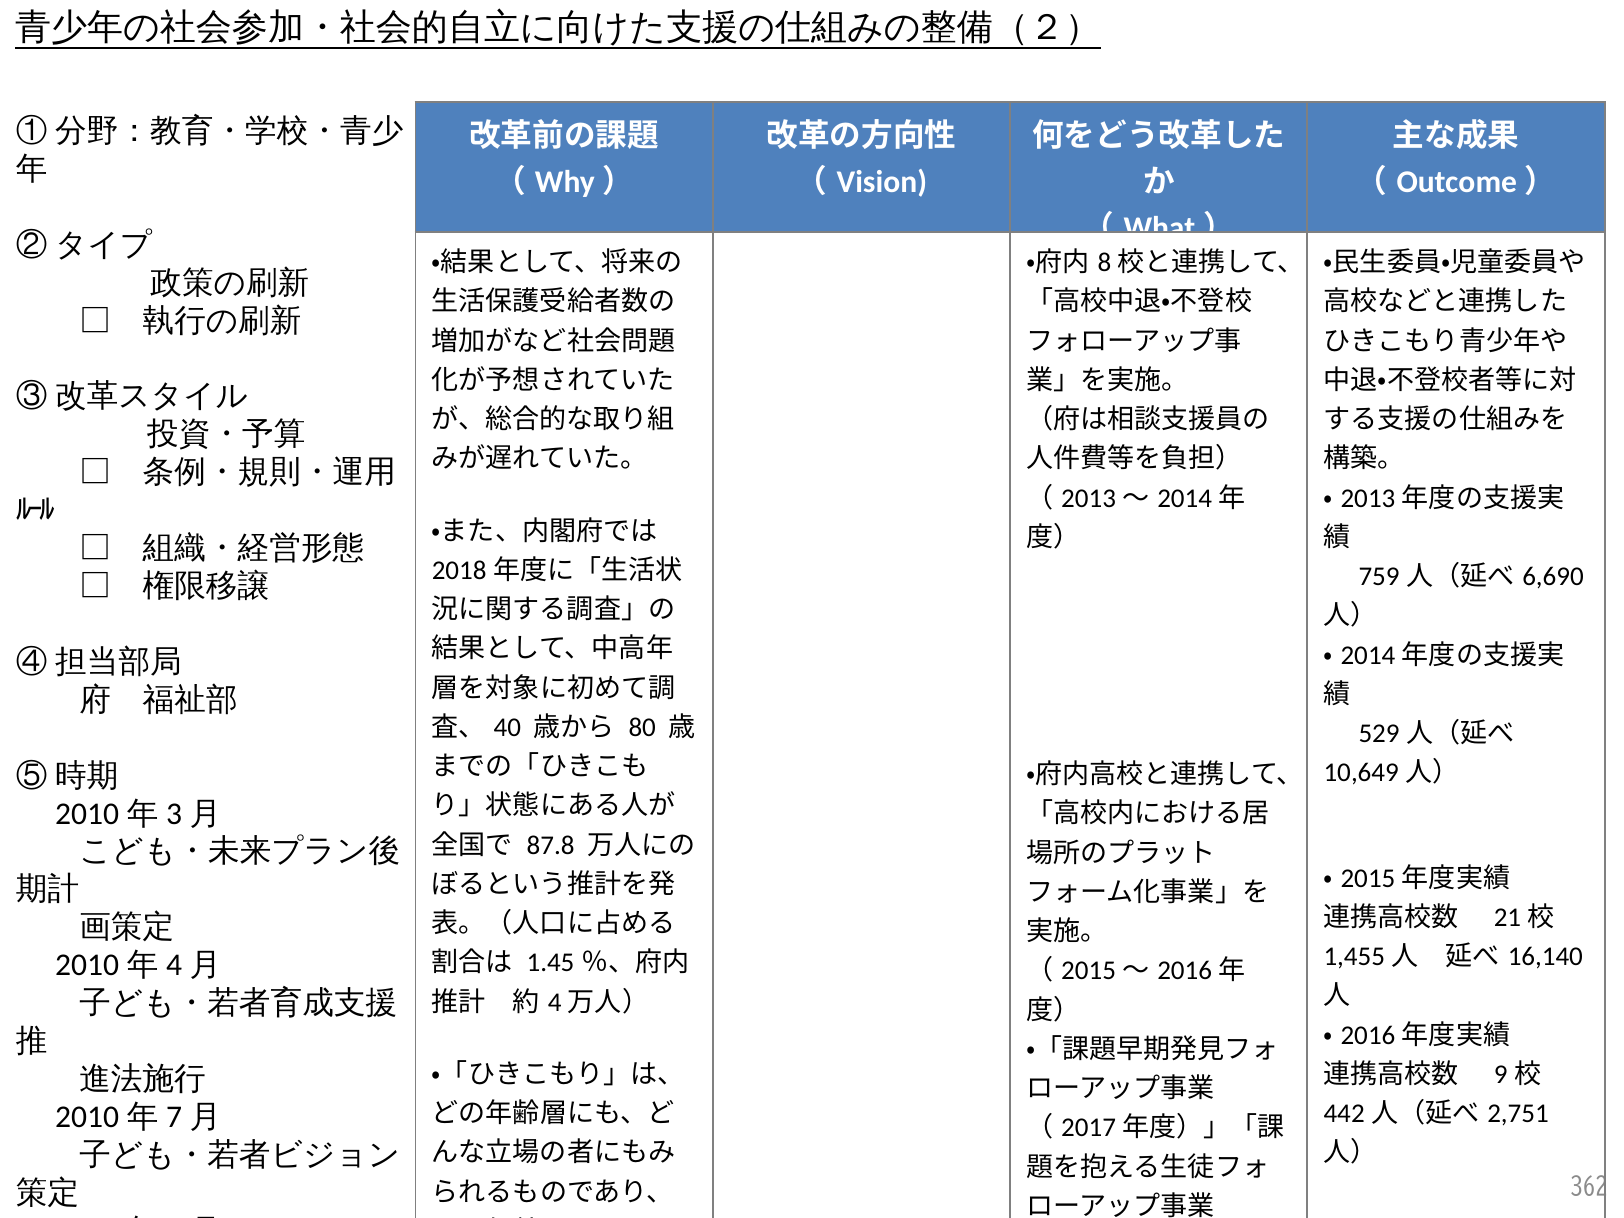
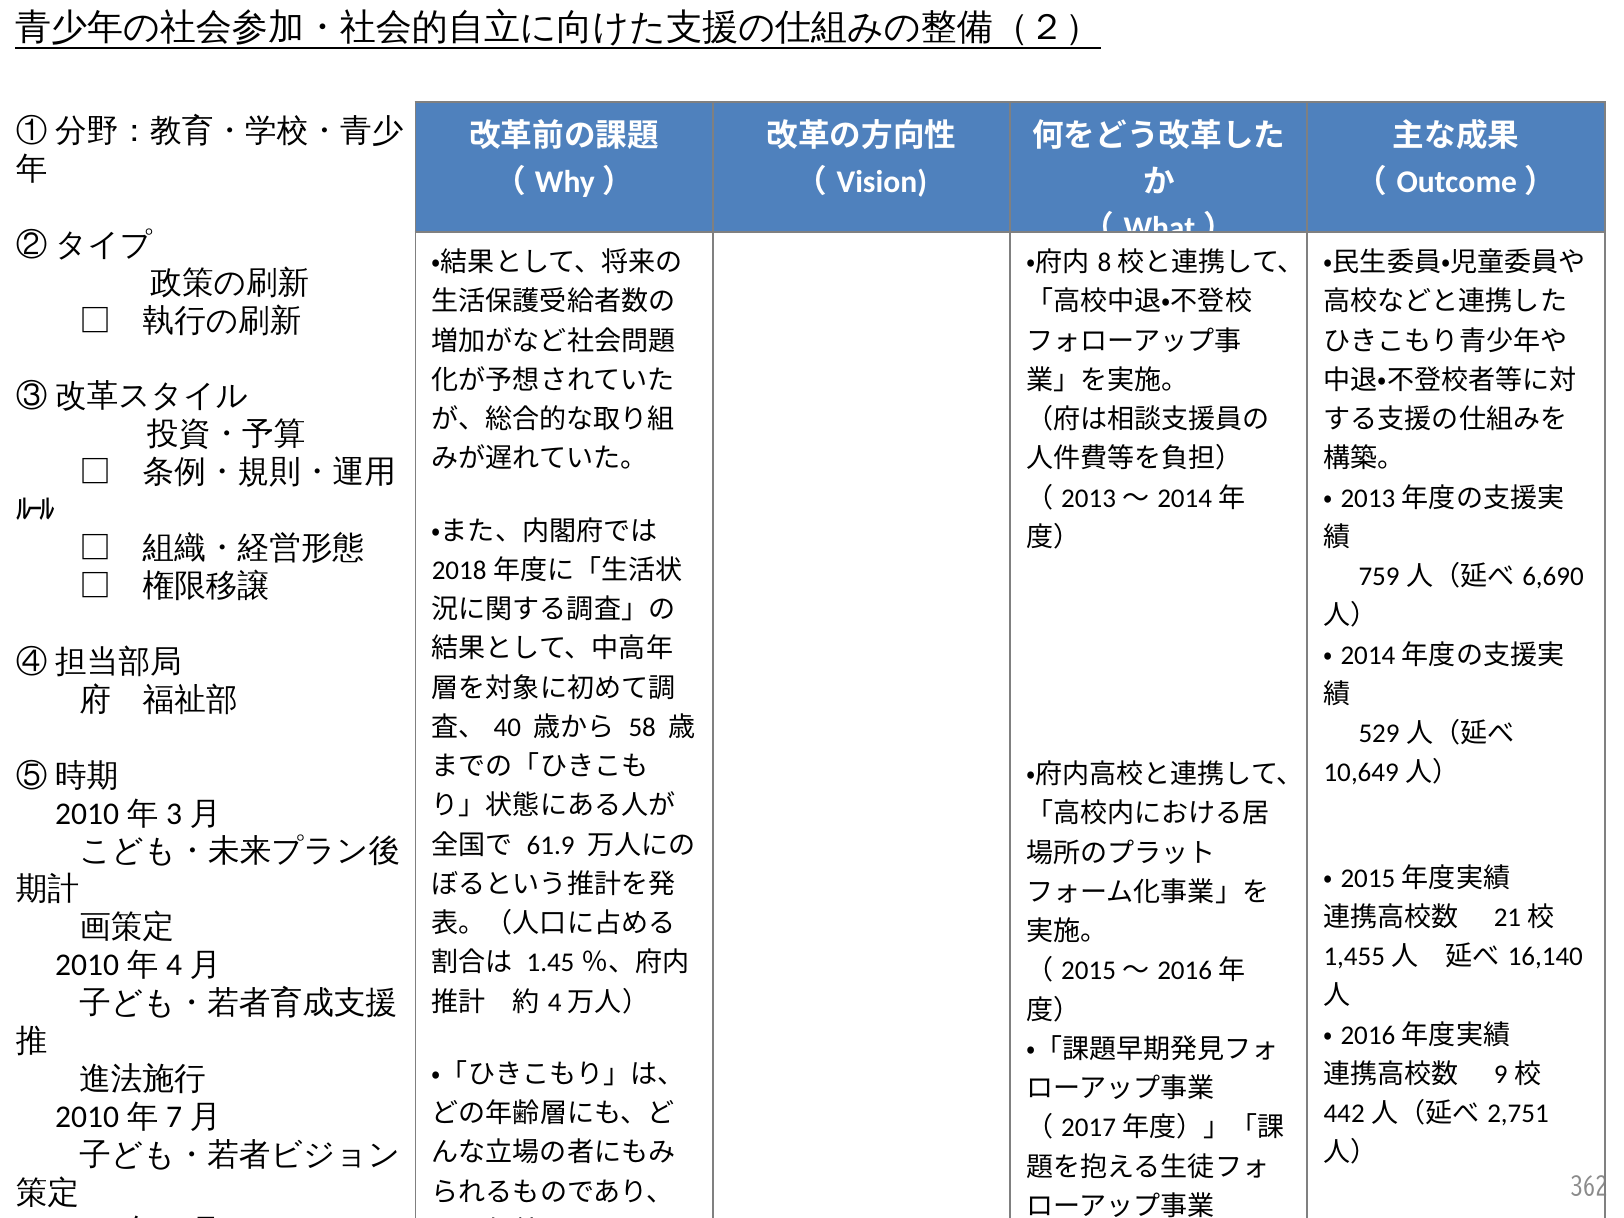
80: 80 -> 58
87.8: 87.8 -> 61.9
